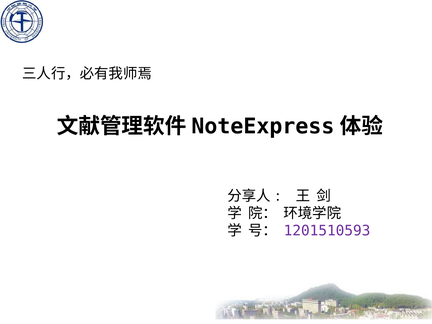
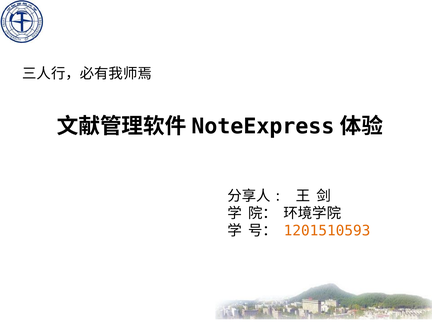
1201510593 colour: purple -> orange
